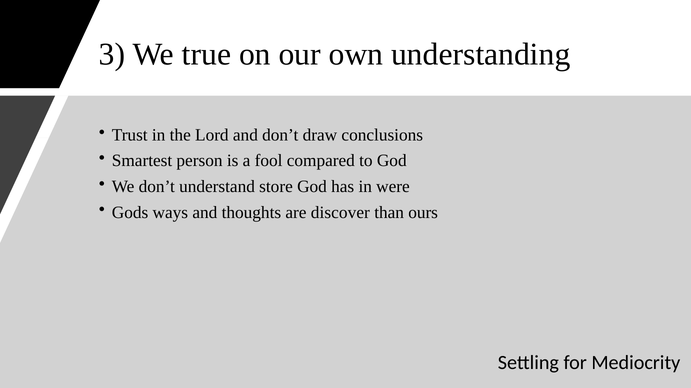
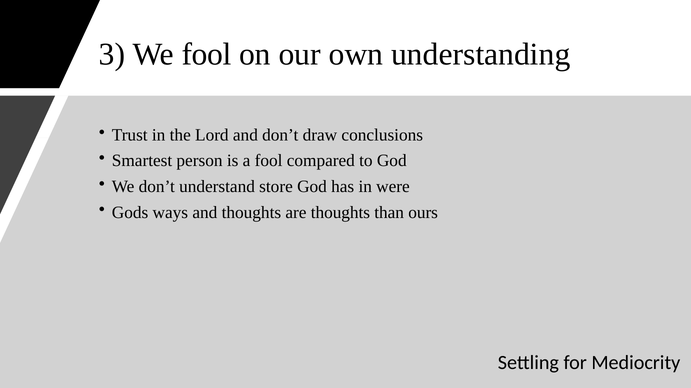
We true: true -> fool
are discover: discover -> thoughts
